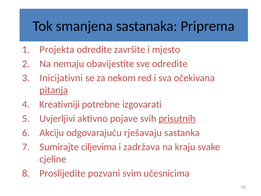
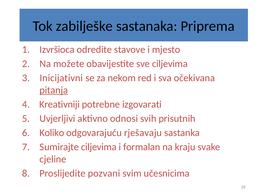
smanjena: smanjena -> zabilješke
Projekta: Projekta -> Izvršioca
završite: završite -> stavove
nemaju: nemaju -> možete
sve odredite: odredite -> ciljevima
pojave: pojave -> odnosi
prisutnih underline: present -> none
Akciju: Akciju -> Koliko
zadržava: zadržava -> formalan
